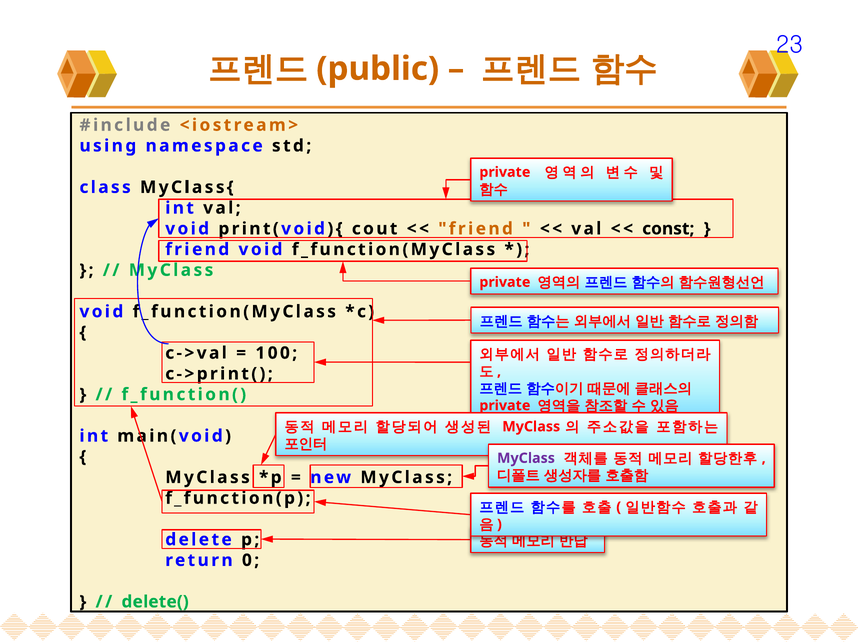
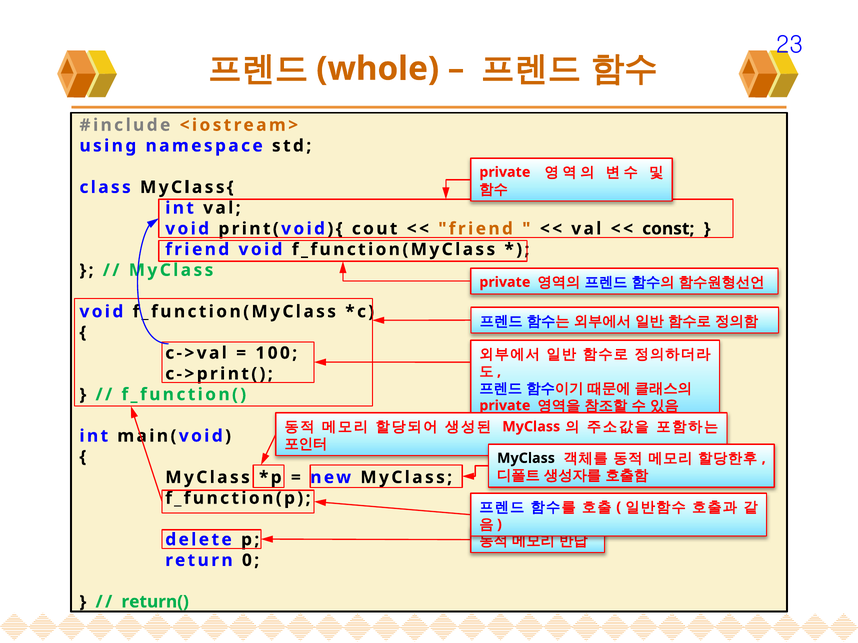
public: public -> whole
MyClass at (526, 459) colour: purple -> black
delete(: delete( -> return(
